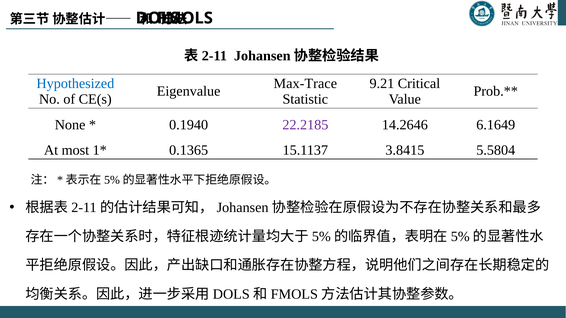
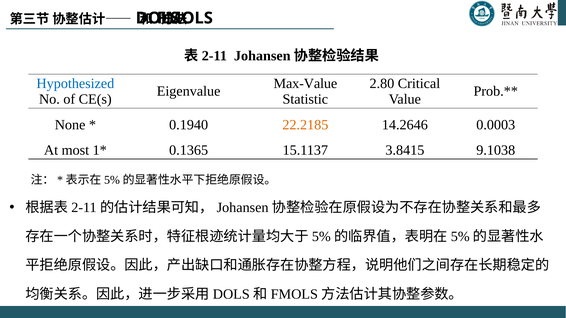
Max-Trace: Max-Trace -> Max-Value
9.21: 9.21 -> 2.80
22.2185 colour: purple -> orange
6.1649: 6.1649 -> 0.0003
5.5804: 5.5804 -> 9.1038
